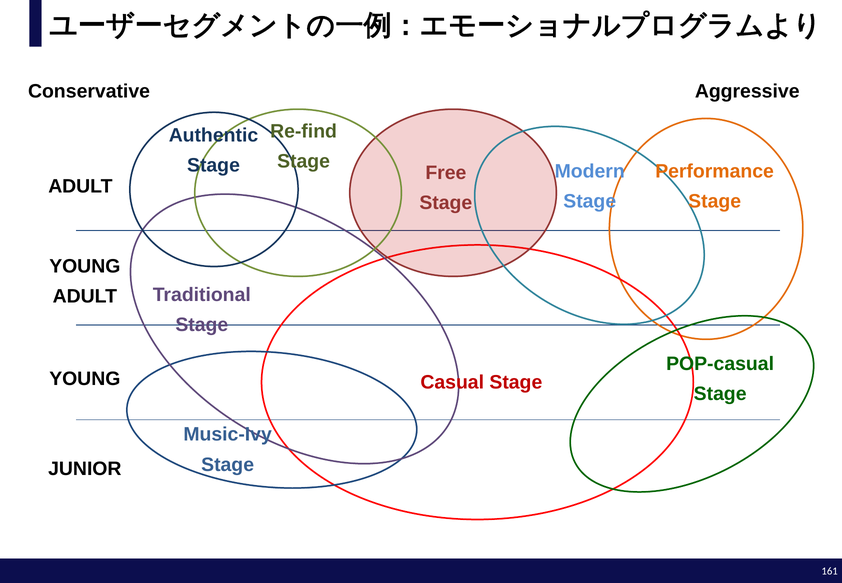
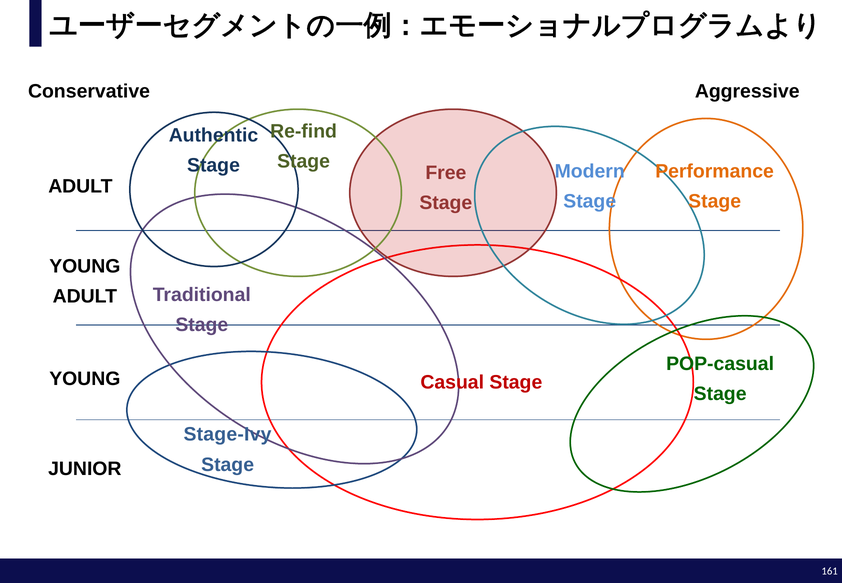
Music-Ivy: Music-Ivy -> Stage-Ivy
